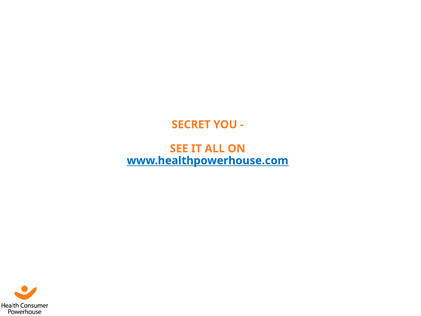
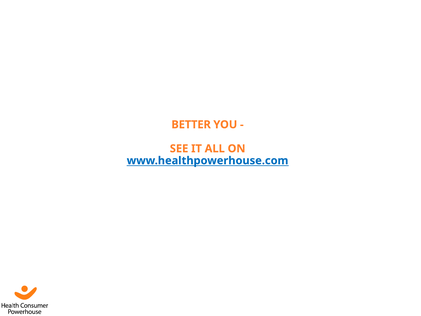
SECRET: SECRET -> BETTER
